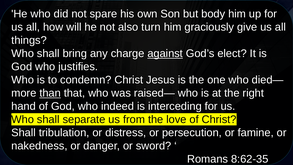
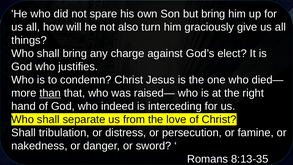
but body: body -> bring
against underline: present -> none
8:62-35: 8:62-35 -> 8:13-35
